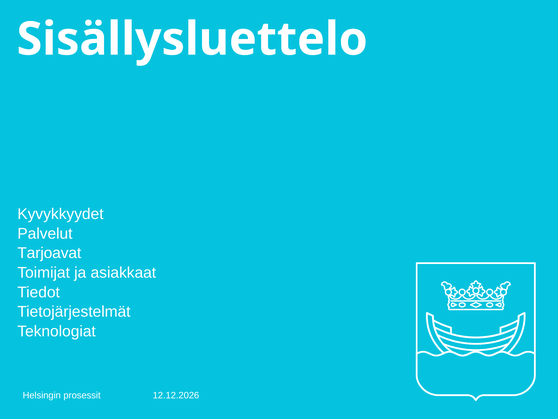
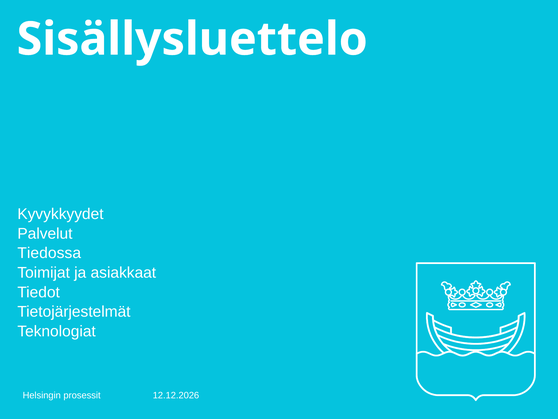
Tarjoavat: Tarjoavat -> Tiedossa
